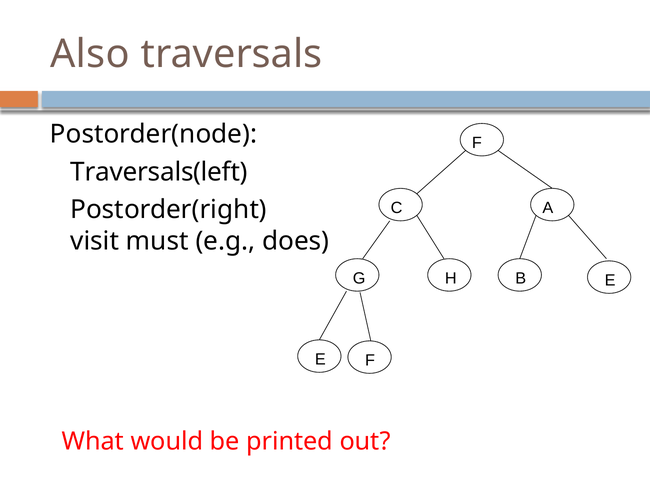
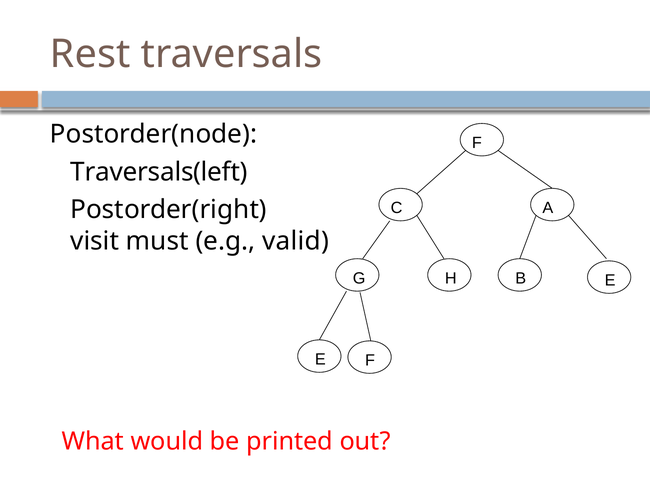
Also: Also -> Rest
does: does -> valid
